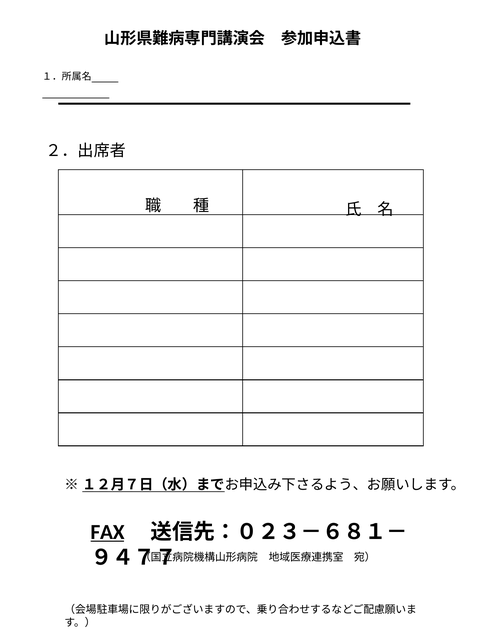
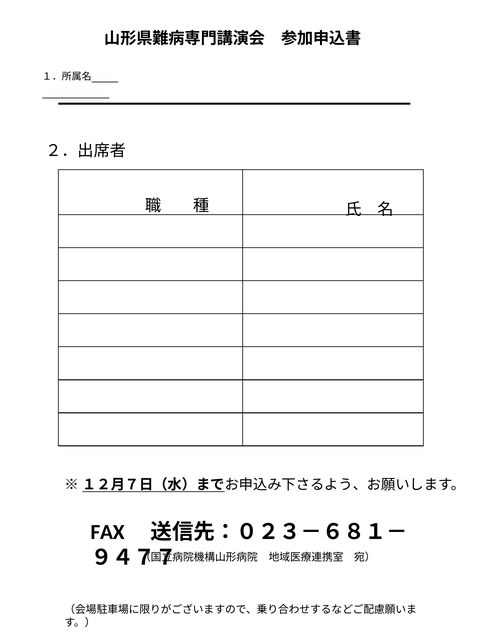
FAX underline: present -> none
